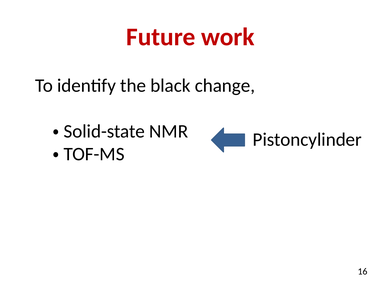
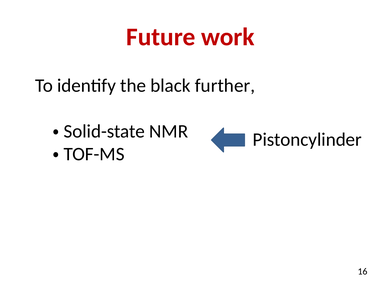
change: change -> further
